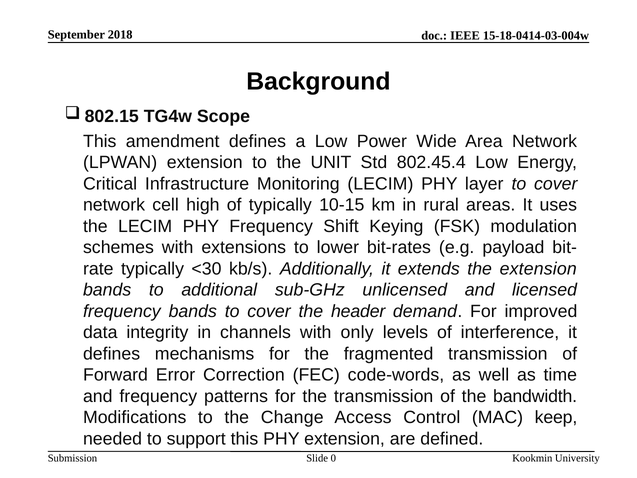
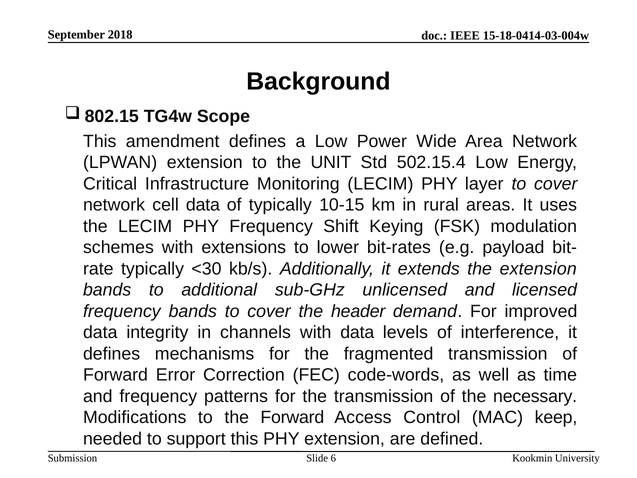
802.45.4: 802.45.4 -> 502.15.4
cell high: high -> data
with only: only -> data
bandwidth: bandwidth -> necessary
the Change: Change -> Forward
0: 0 -> 6
